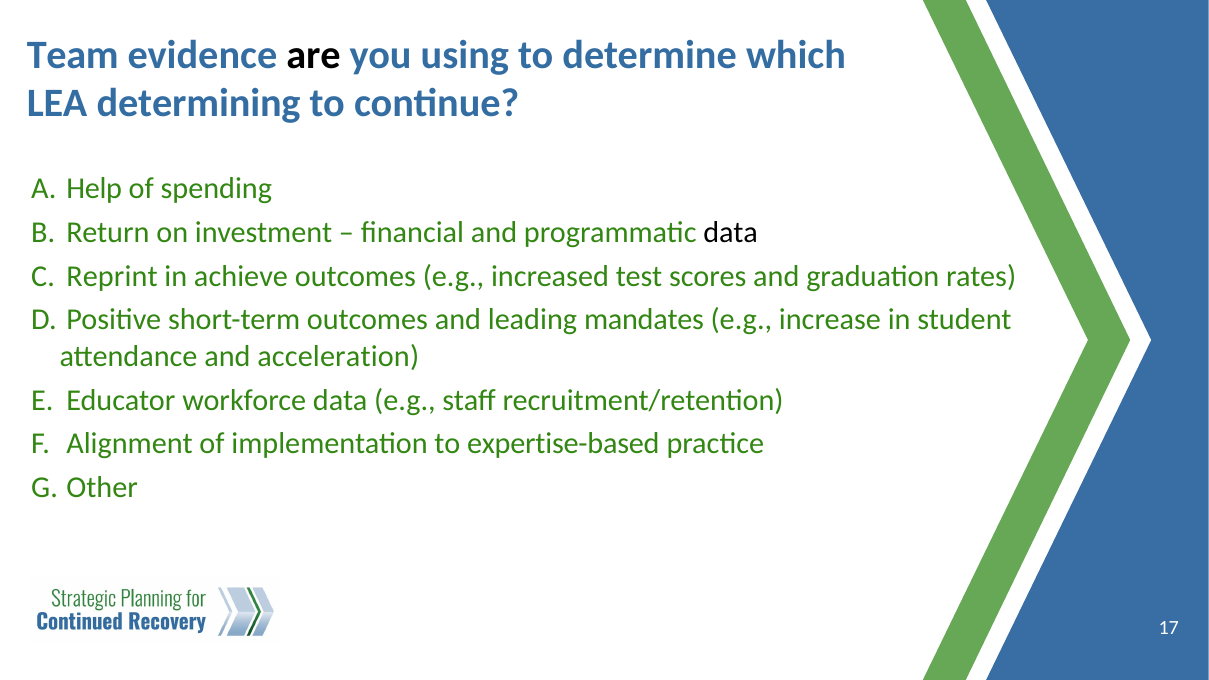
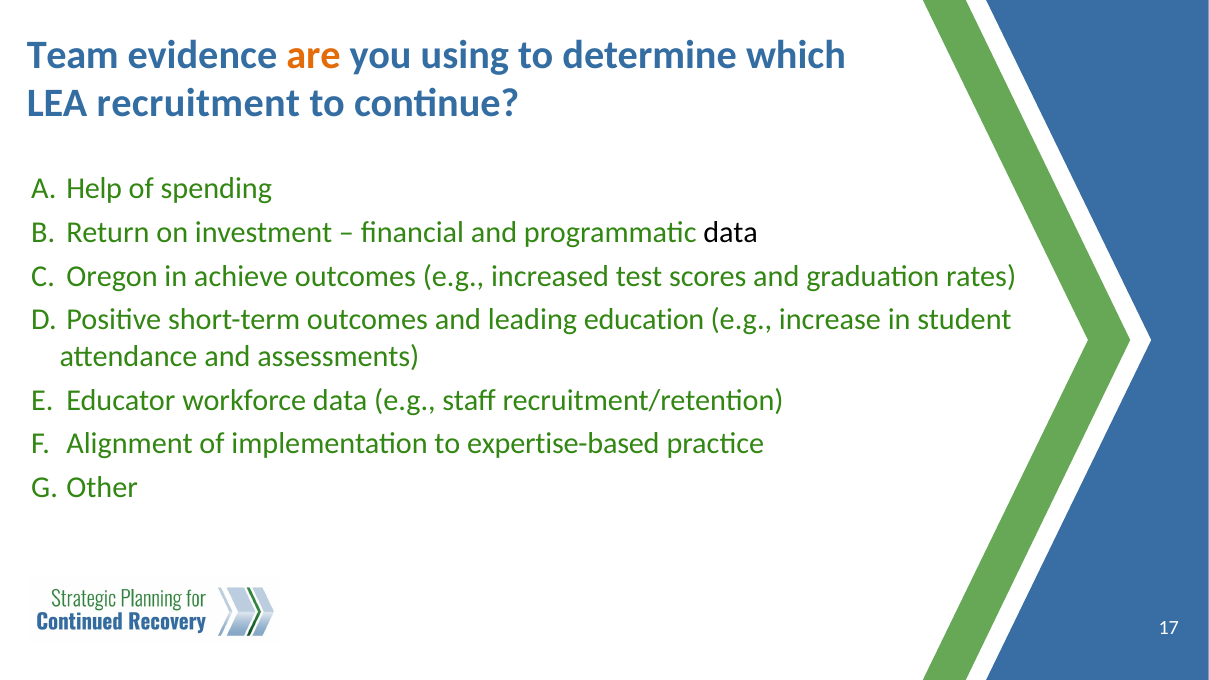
are colour: black -> orange
determining: determining -> recruitment
Reprint: Reprint -> Oregon
mandates: mandates -> education
acceleration: acceleration -> assessments
